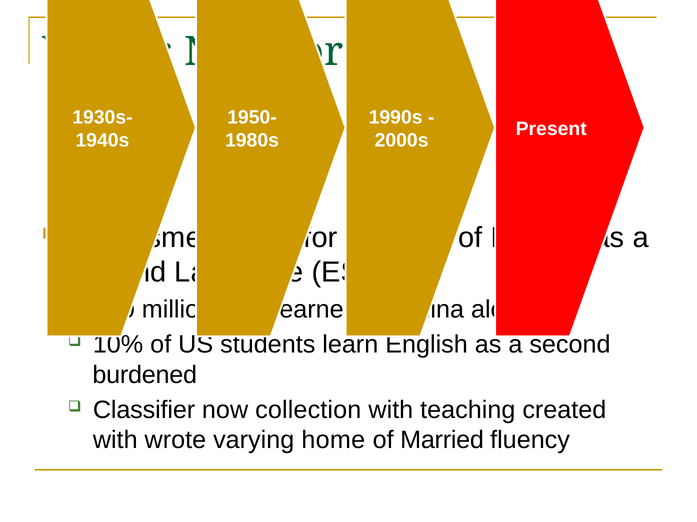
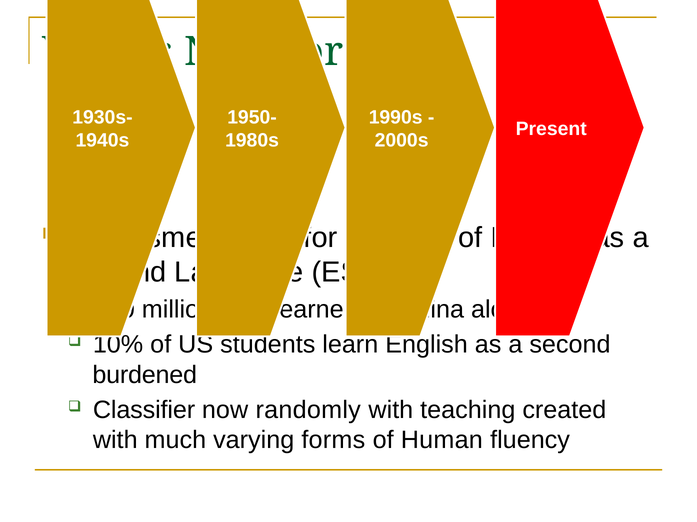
collection: collection -> randomly
wrote: wrote -> much
home: home -> forms
Married: Married -> Human
